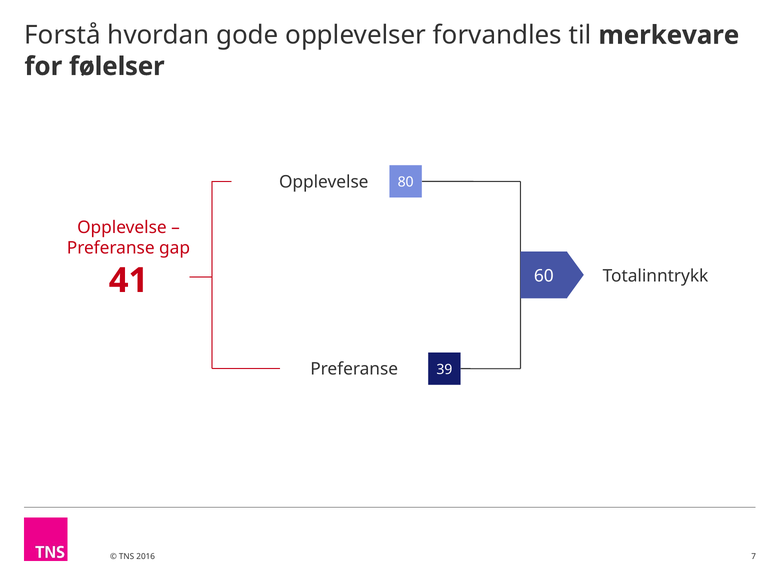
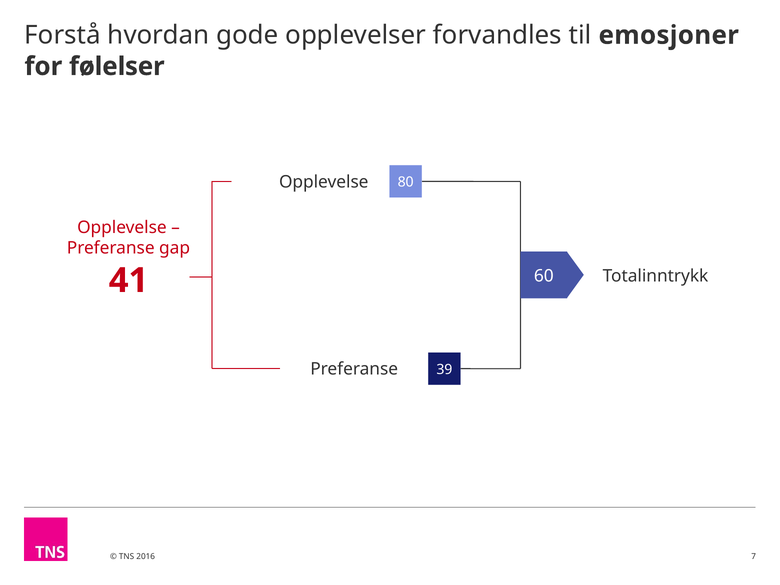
merkevare: merkevare -> emosjoner
